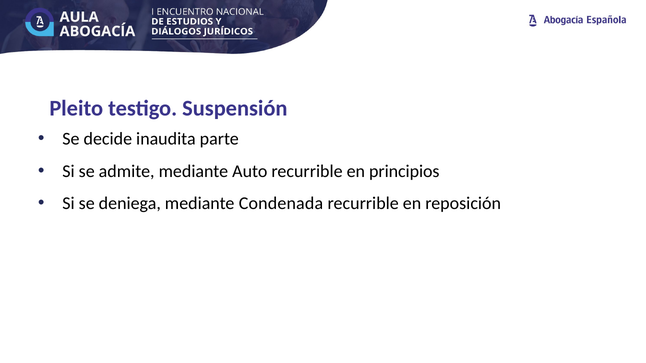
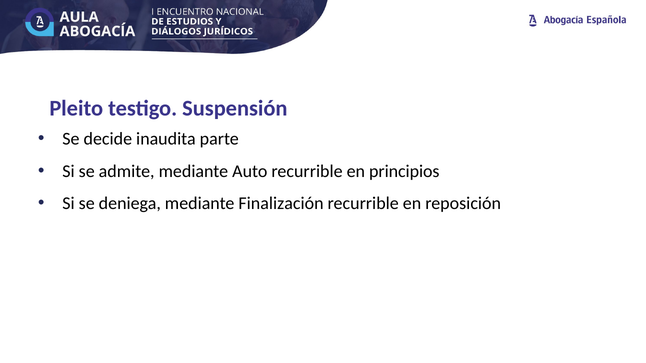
Condenada: Condenada -> Finalización
